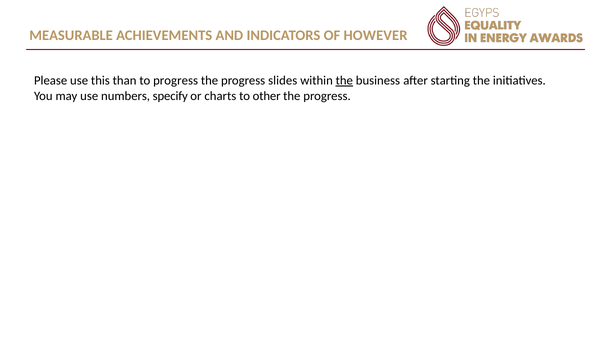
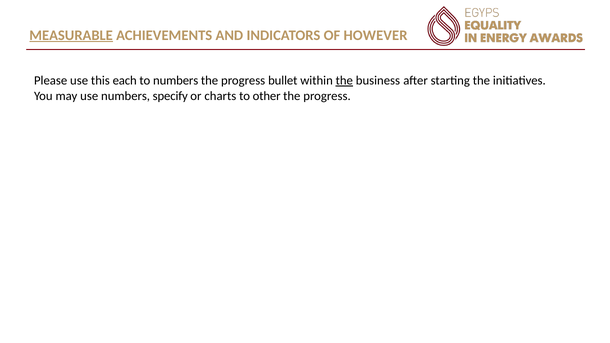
MEASURABLE underline: none -> present
than: than -> each
to progress: progress -> numbers
slides: slides -> bullet
